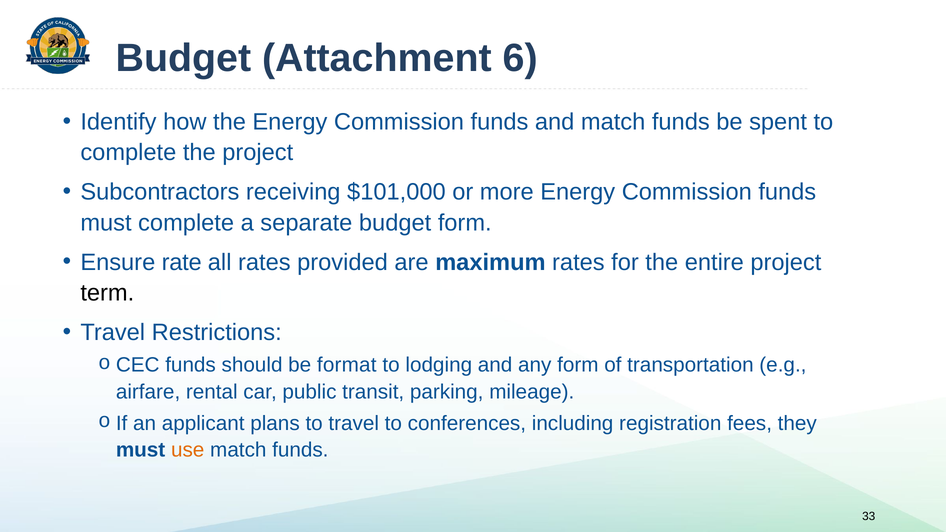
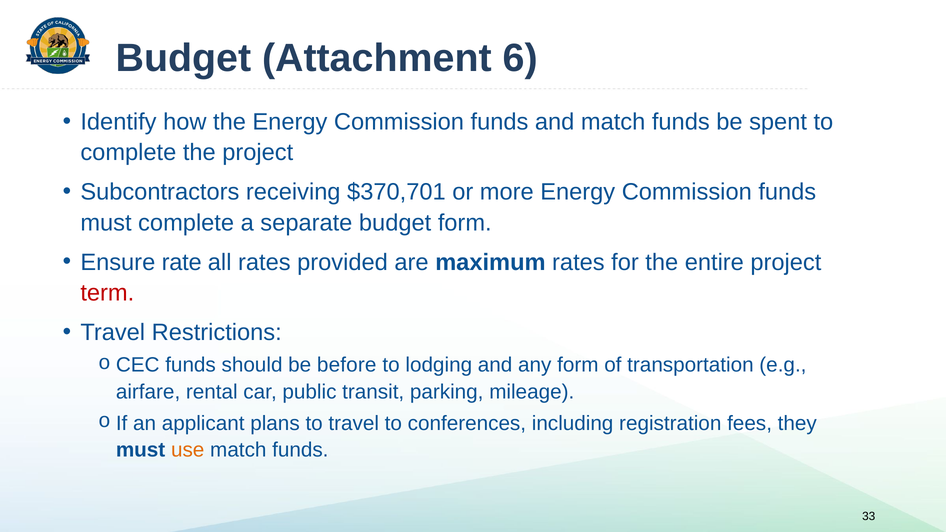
$101,000: $101,000 -> $370,701
term colour: black -> red
format: format -> before
